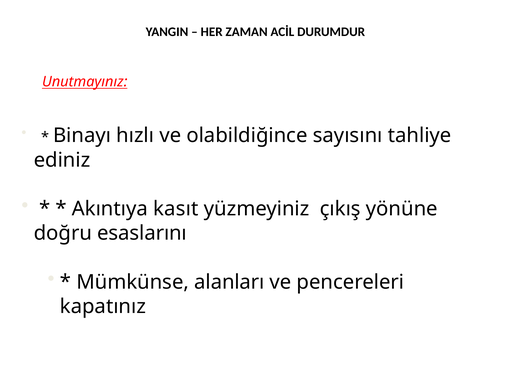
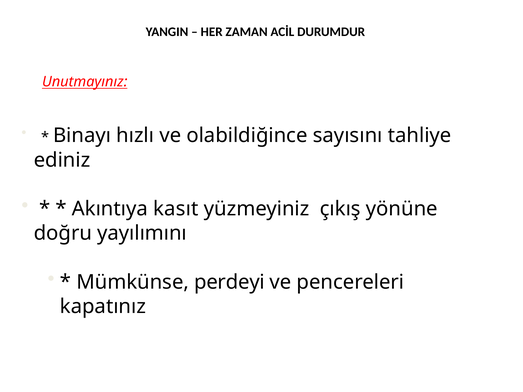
esaslarını: esaslarını -> yayılımını
alanları: alanları -> perdeyi
